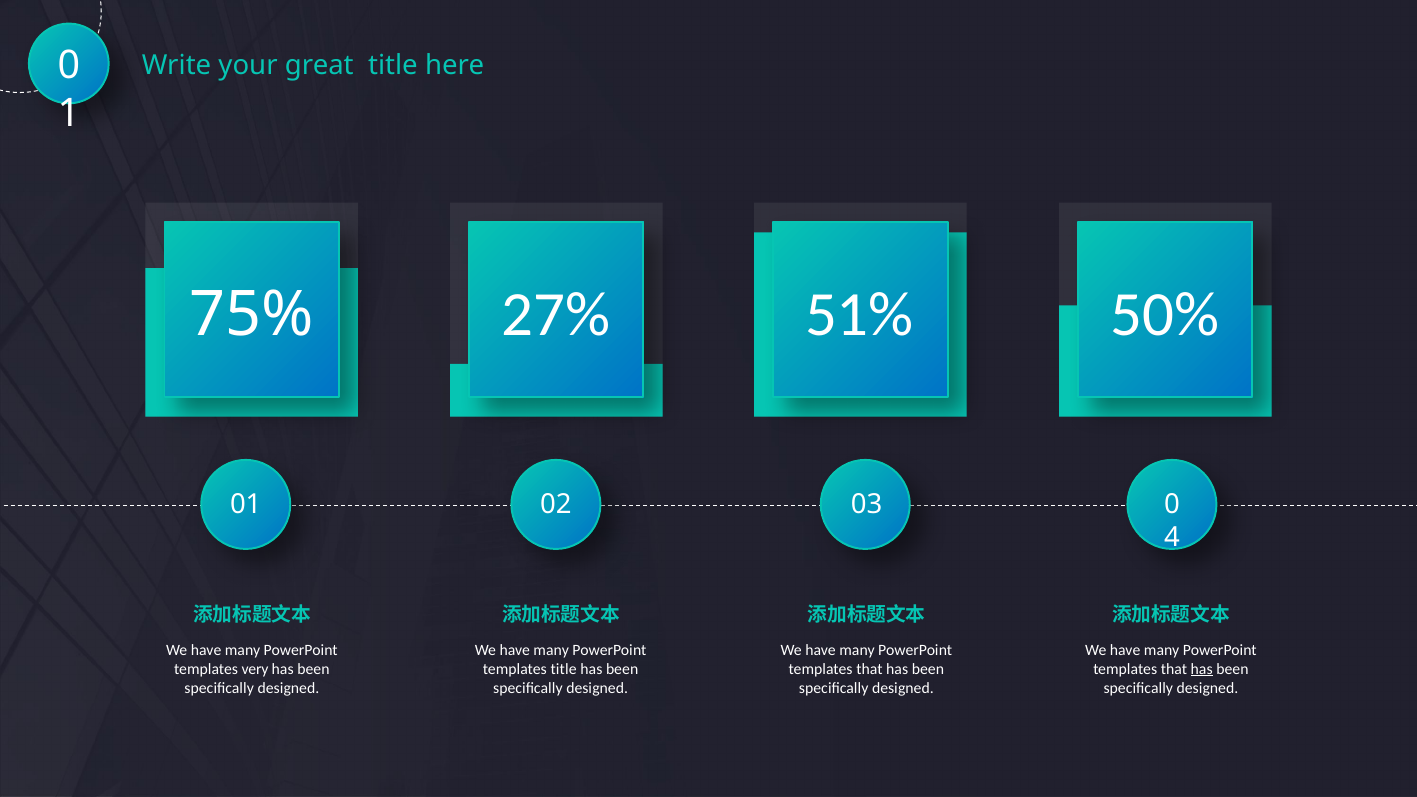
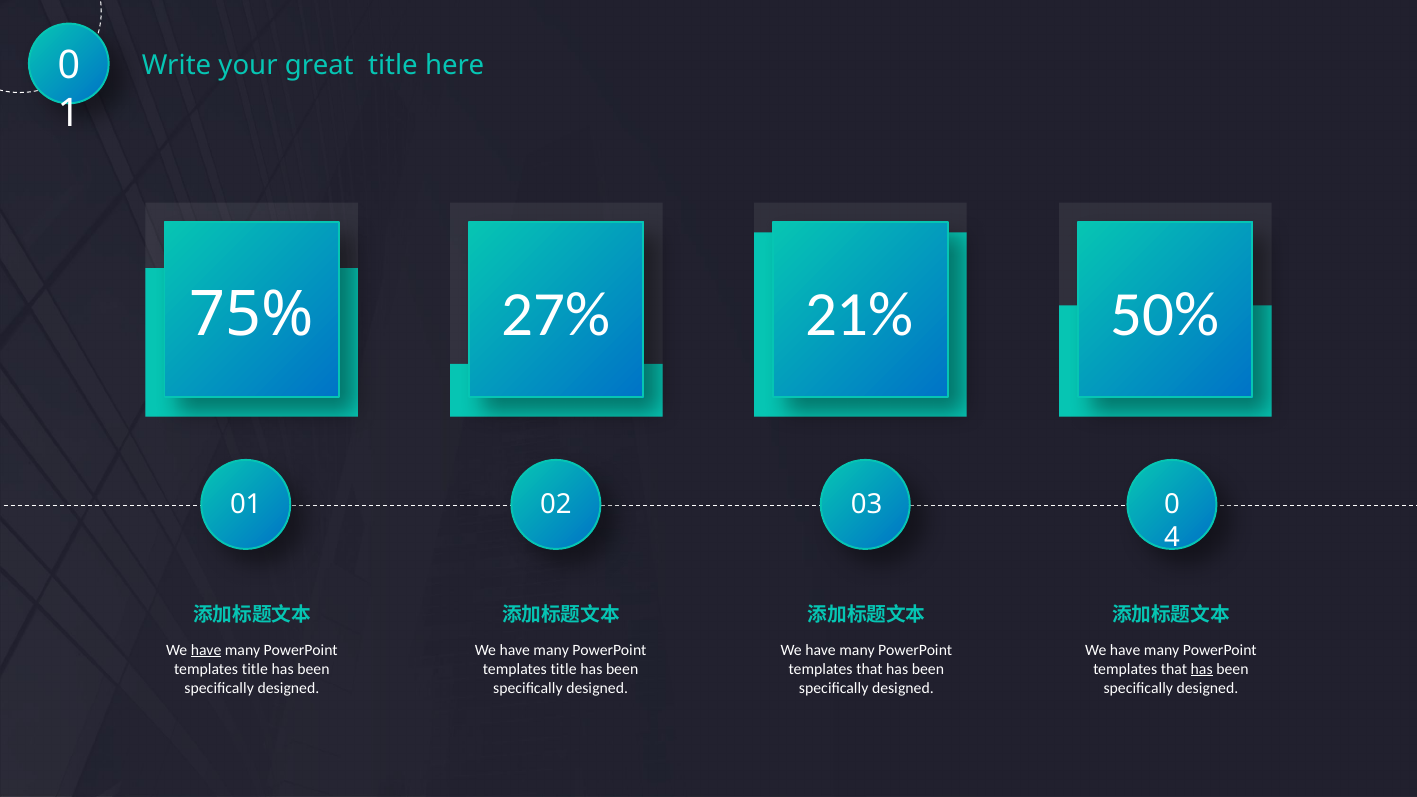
51%: 51% -> 21%
have at (206, 650) underline: none -> present
very at (255, 669): very -> title
